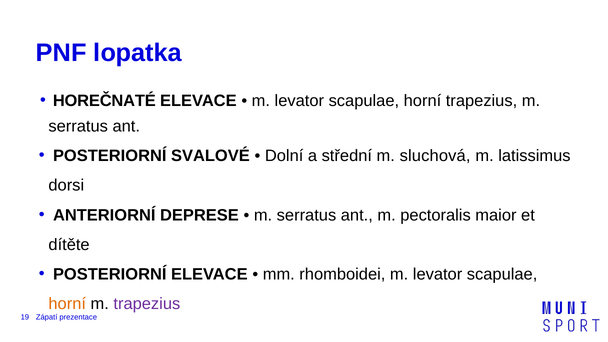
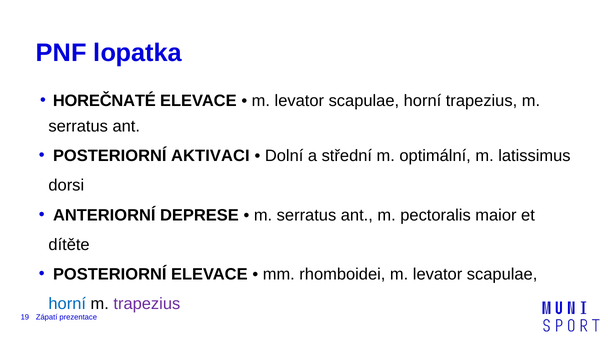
SVALOVÉ: SVALOVÉ -> AKTIVACI
sluchová: sluchová -> optimální
horní at (67, 304) colour: orange -> blue
